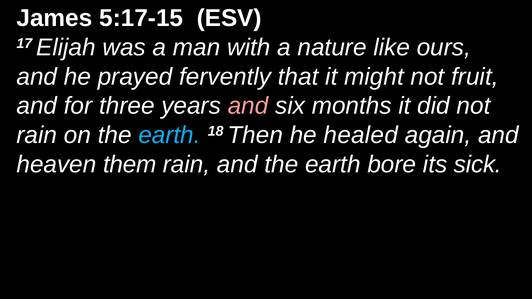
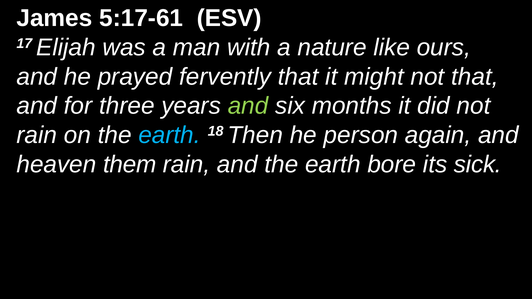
5:17-15: 5:17-15 -> 5:17-61
not fruit: fruit -> that
and at (248, 106) colour: pink -> light green
healed: healed -> person
